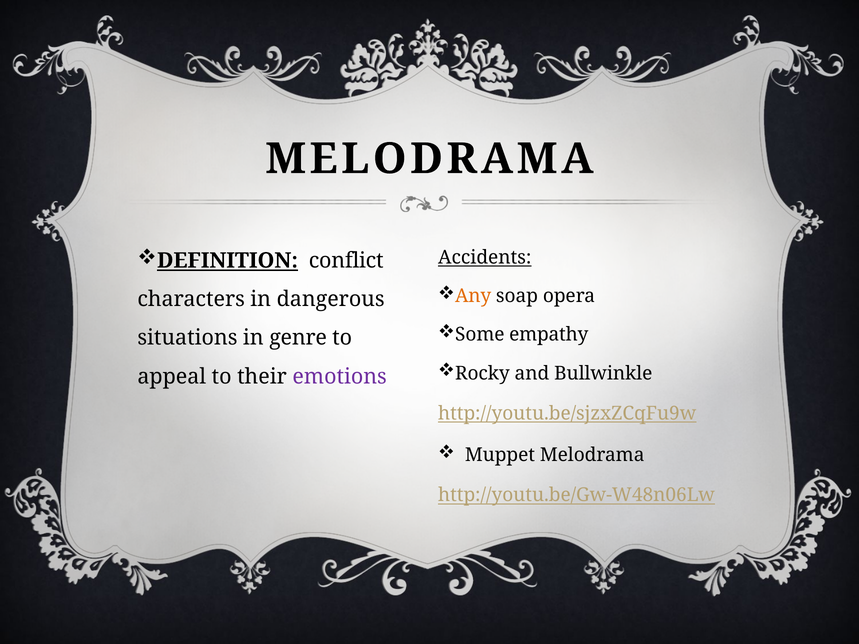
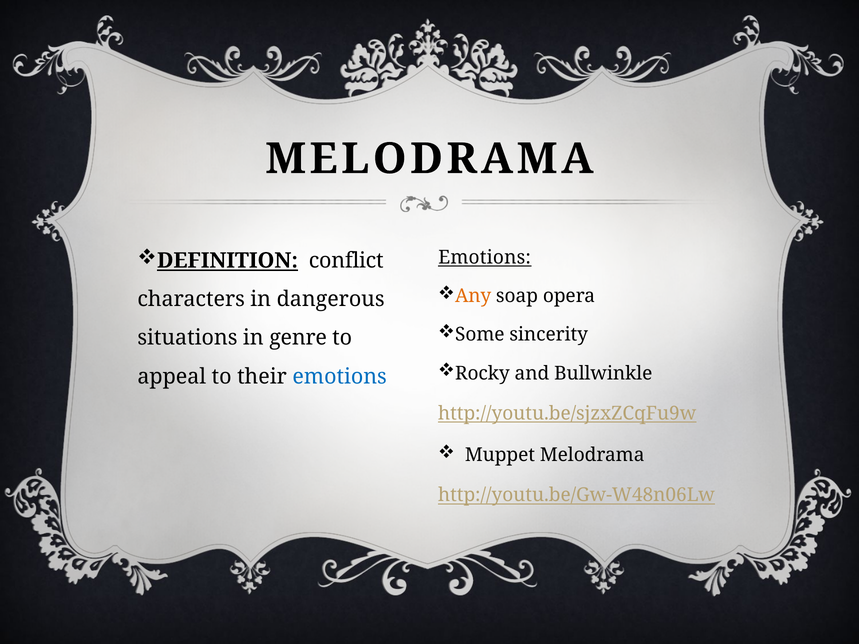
Accidents at (485, 258): Accidents -> Emotions
empathy: empathy -> sincerity
emotions at (340, 377) colour: purple -> blue
